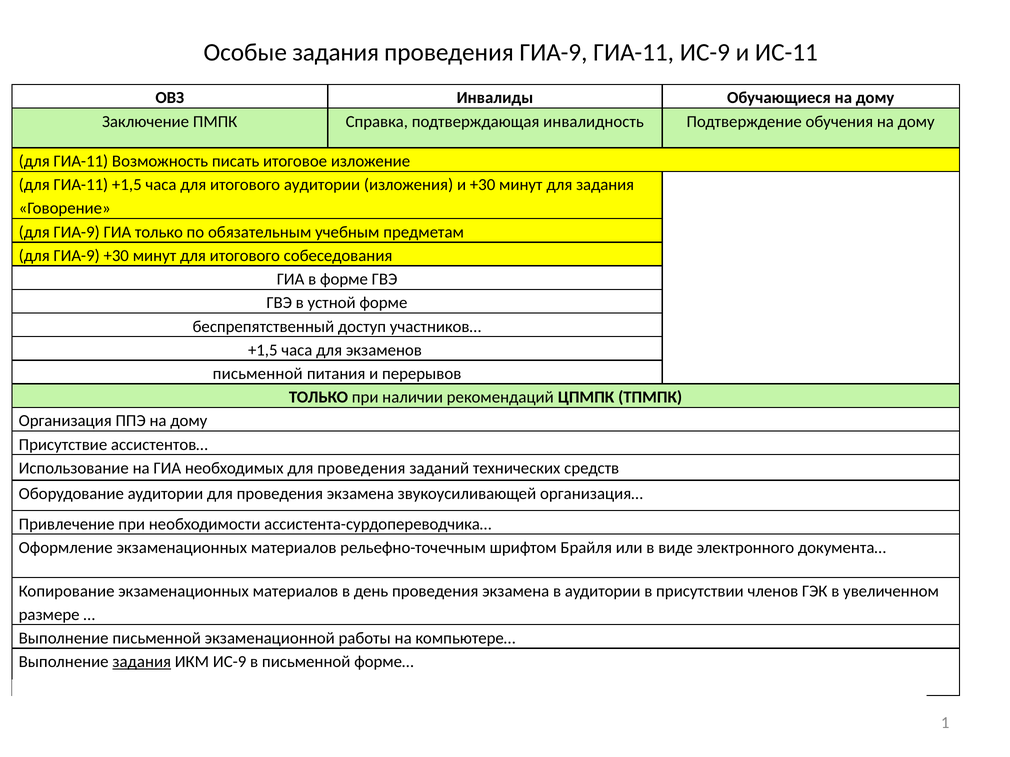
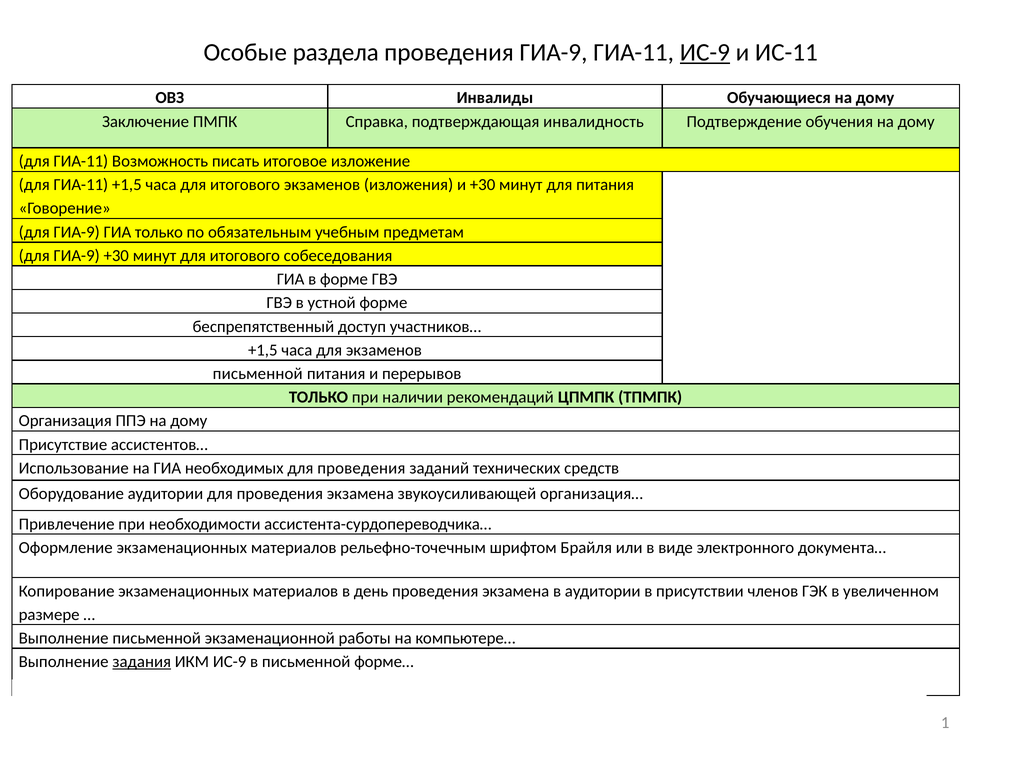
Особые задания: задания -> раздела
ИС-9 at (705, 52) underline: none -> present
итогового аудитории: аудитории -> экзаменов
для задания: задания -> питания
